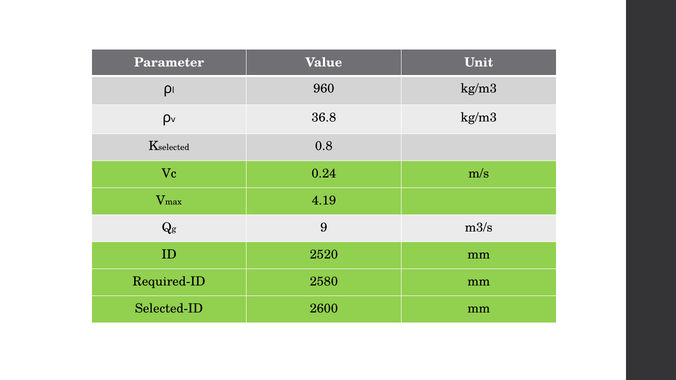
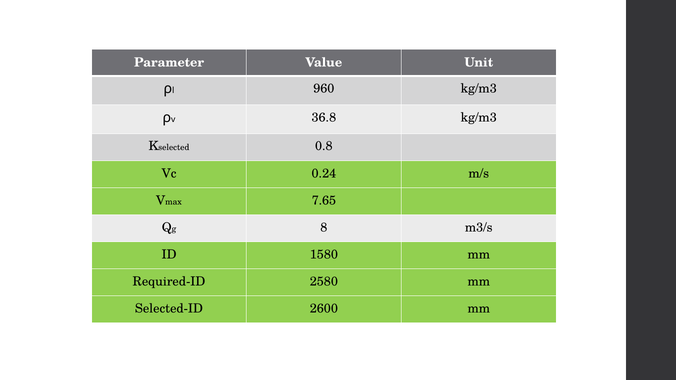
4.19: 4.19 -> 7.65
9: 9 -> 8
2520: 2520 -> 1580
